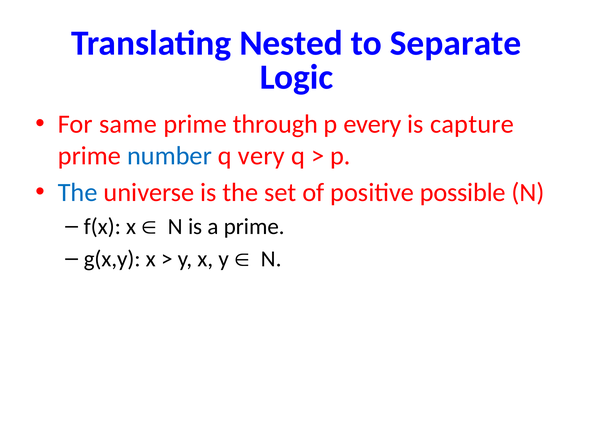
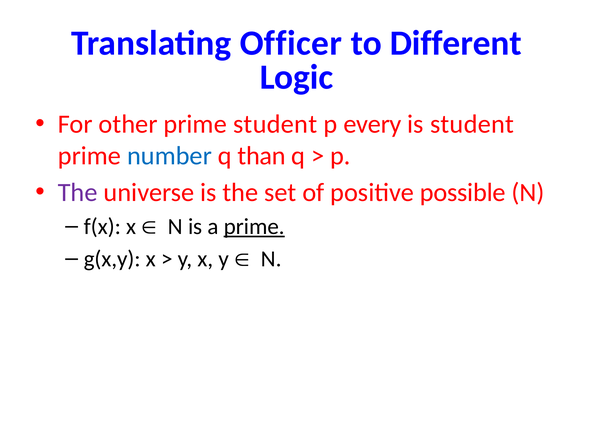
Nested: Nested -> Officer
Separate: Separate -> Different
same: same -> other
prime through: through -> student
is capture: capture -> student
very: very -> than
The at (78, 193) colour: blue -> purple
prime at (254, 227) underline: none -> present
